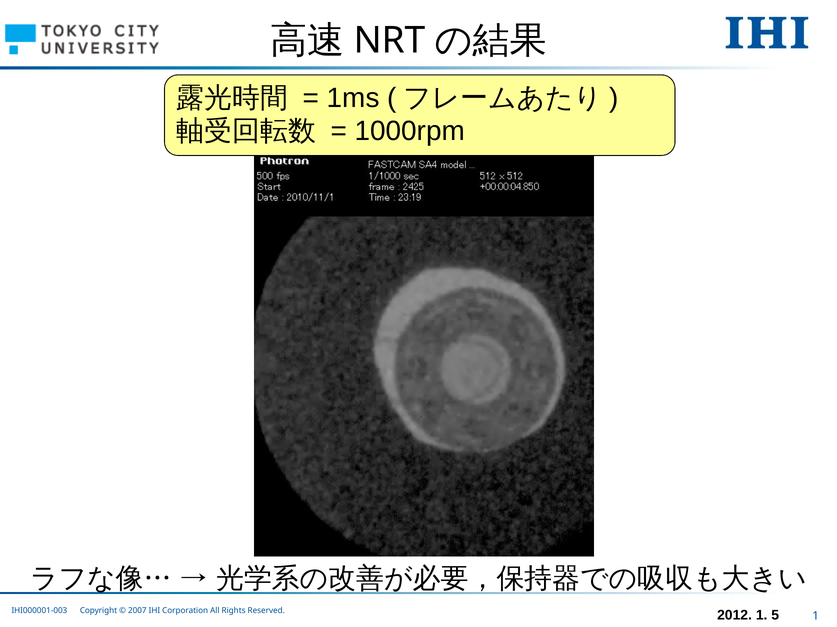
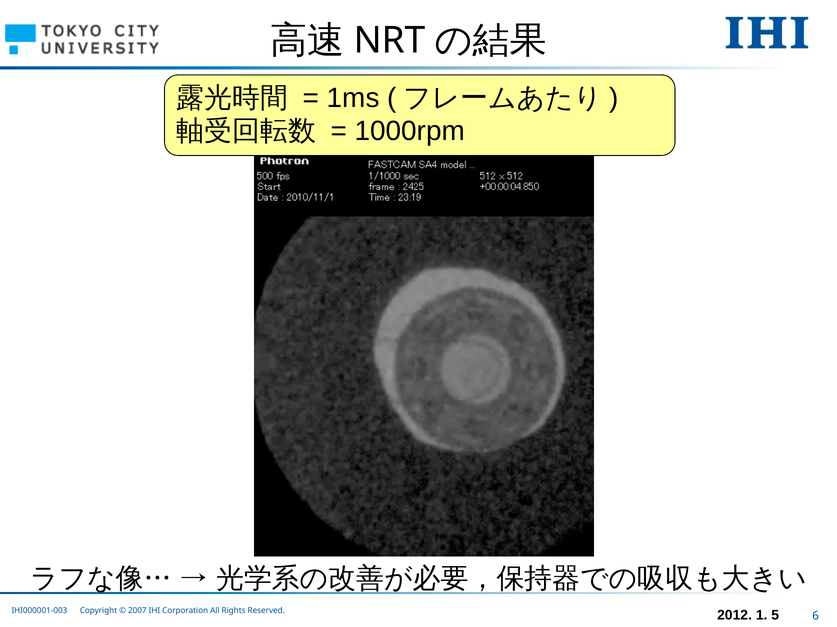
1 at (816, 617): 1 -> 6
